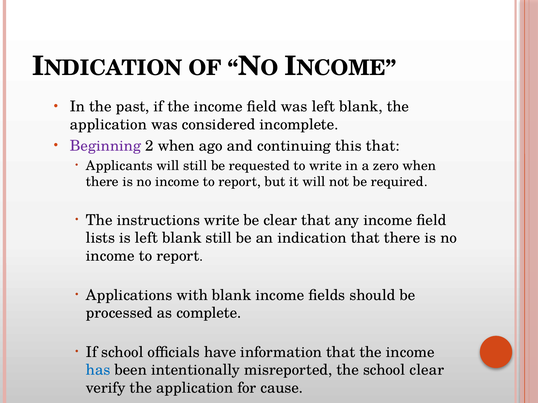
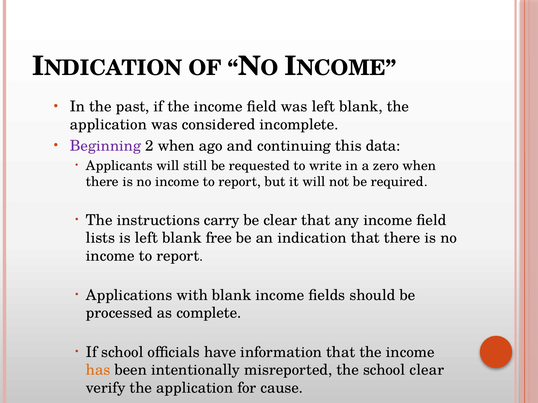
this that: that -> data
instructions write: write -> carry
blank still: still -> free
has colour: blue -> orange
